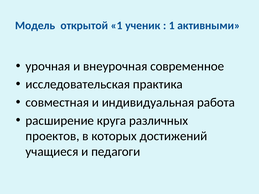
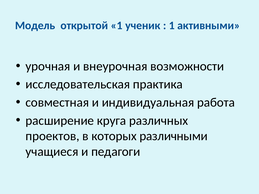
современное: современное -> возможности
достижений: достижений -> различными
